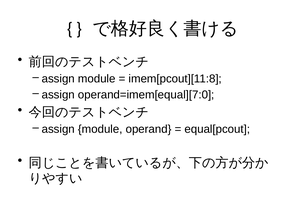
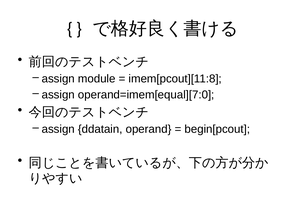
module at (100, 129): module -> ddatain
equal[pcout: equal[pcout -> begin[pcout
